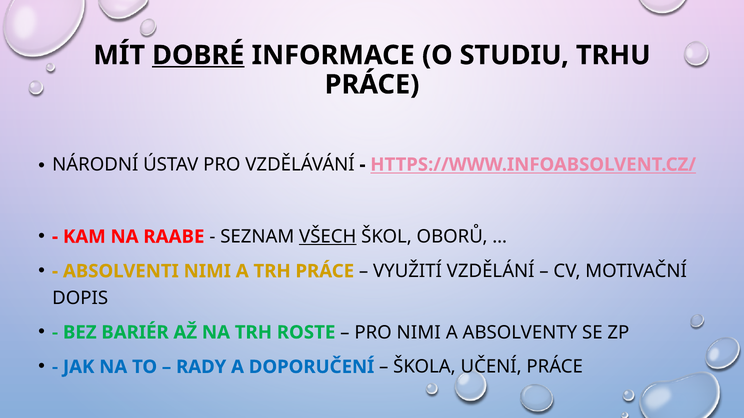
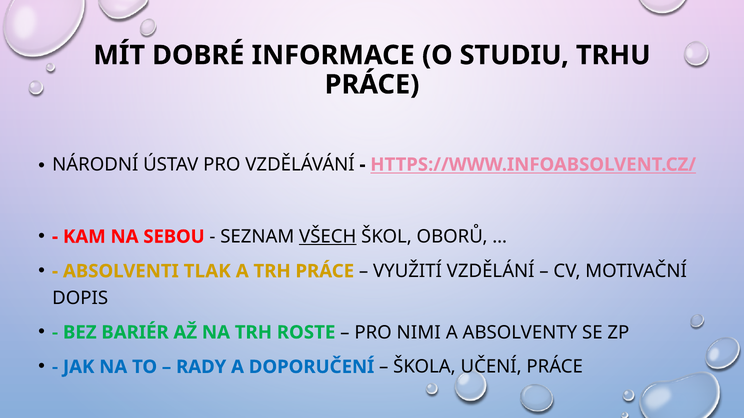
DOBRÉ underline: present -> none
RAABE: RAABE -> SEBOU
ABSOLVENTI NIMI: NIMI -> TLAK
